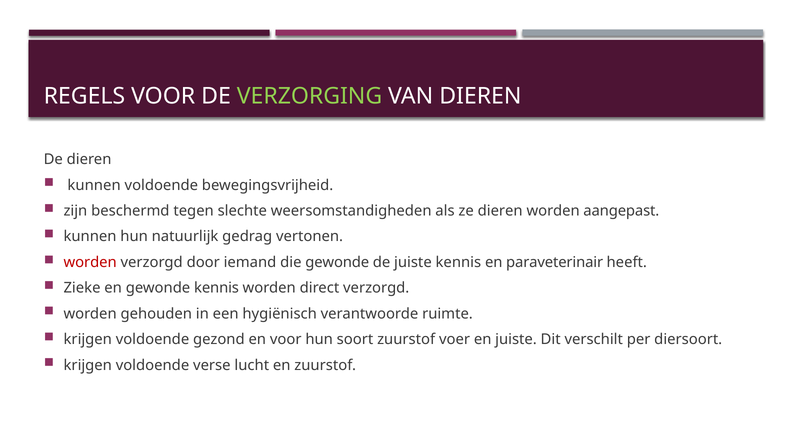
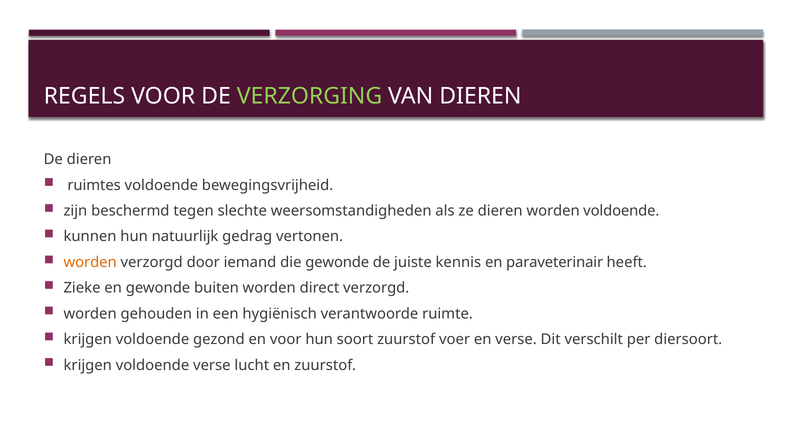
kunnen at (94, 185): kunnen -> ruimtes
worden aangepast: aangepast -> voldoende
worden at (90, 263) colour: red -> orange
gewonde kennis: kennis -> buiten
en juiste: juiste -> verse
